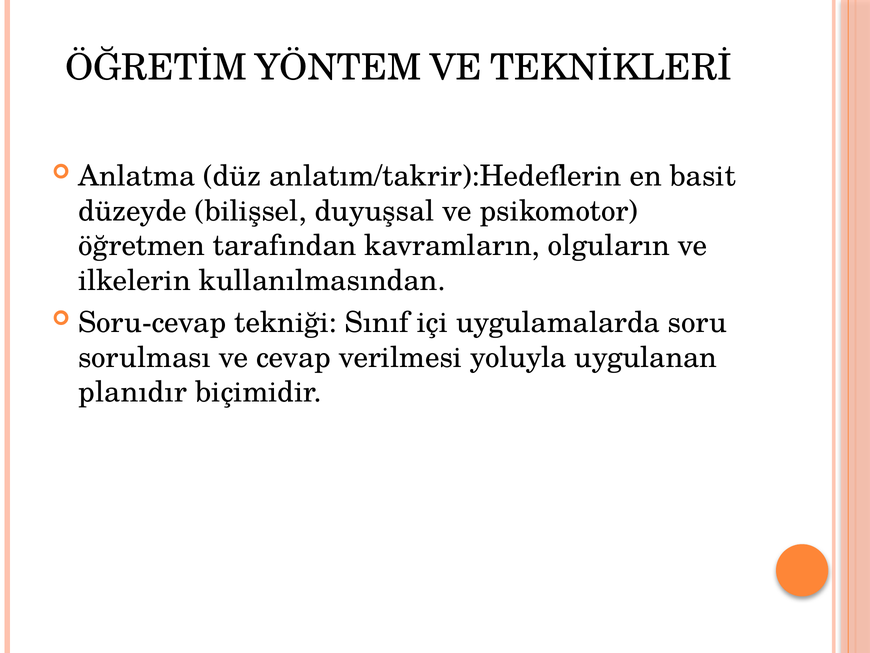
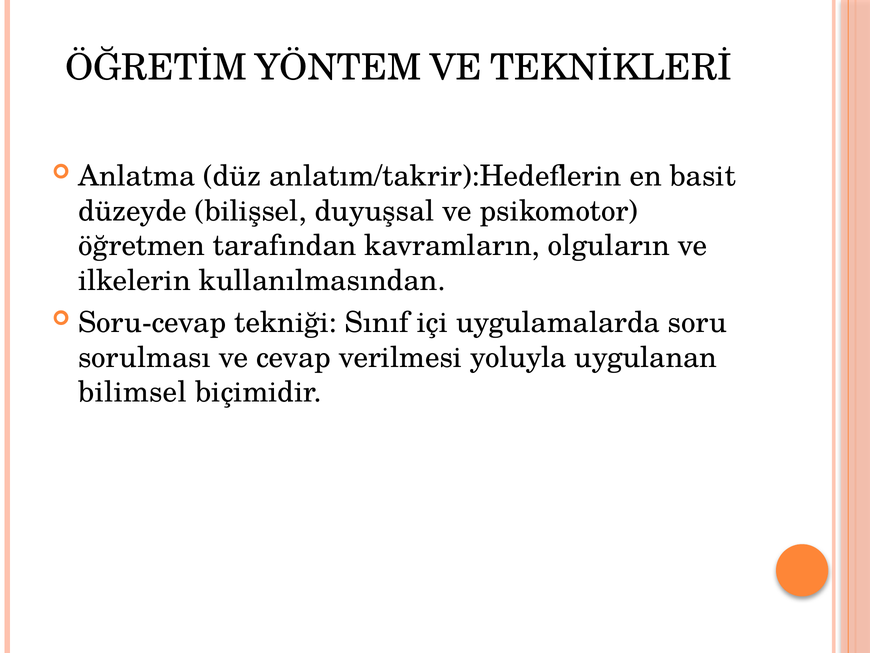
planıdır: planıdır -> bilimsel
